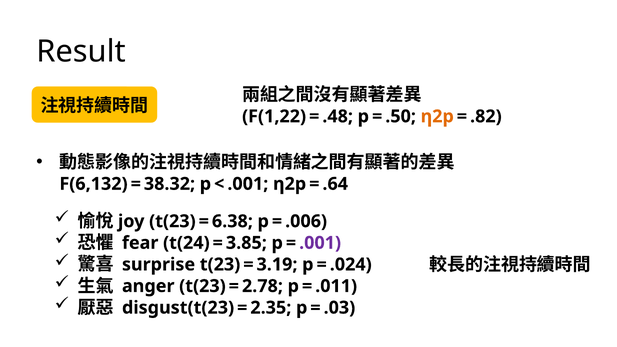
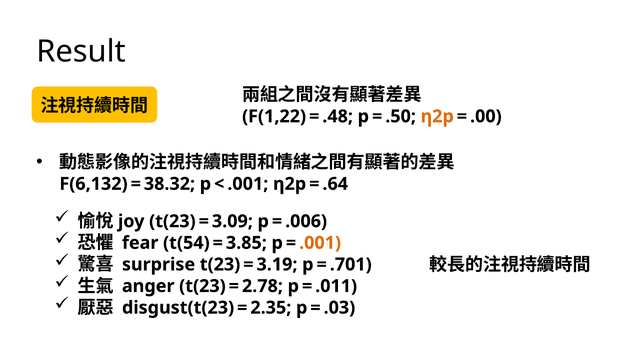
.82: .82 -> .00
6.38: 6.38 -> 3.09
t(24: t(24 -> t(54
.001 at (320, 243) colour: purple -> orange
.024: .024 -> .701
